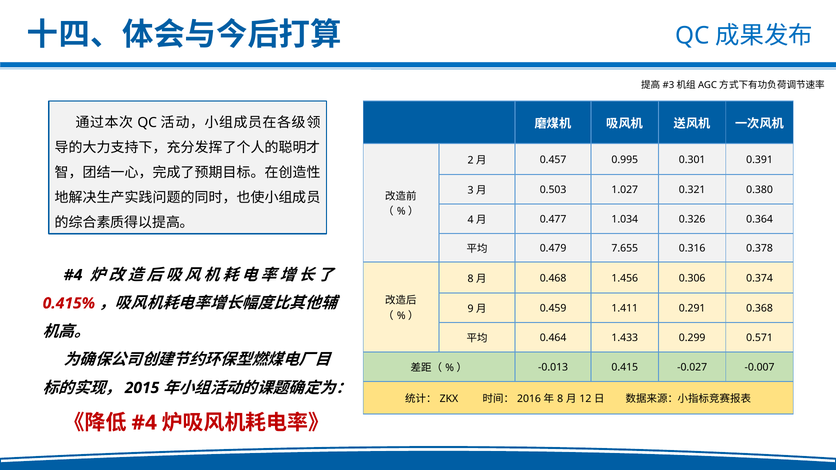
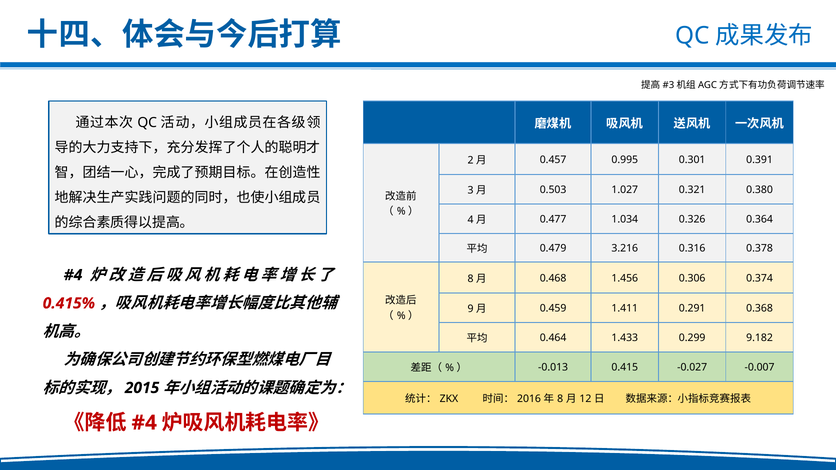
7.655: 7.655 -> 3.216
0.571: 0.571 -> 9.182
